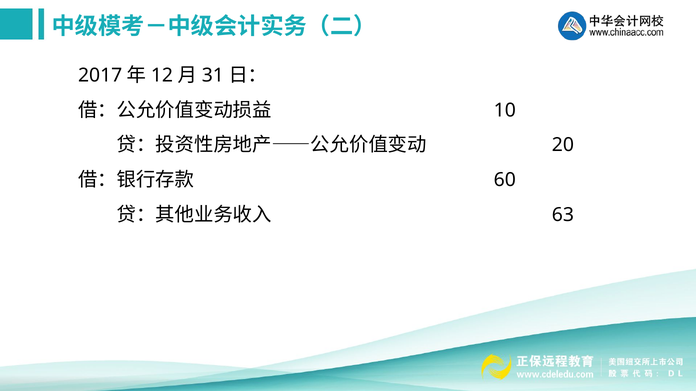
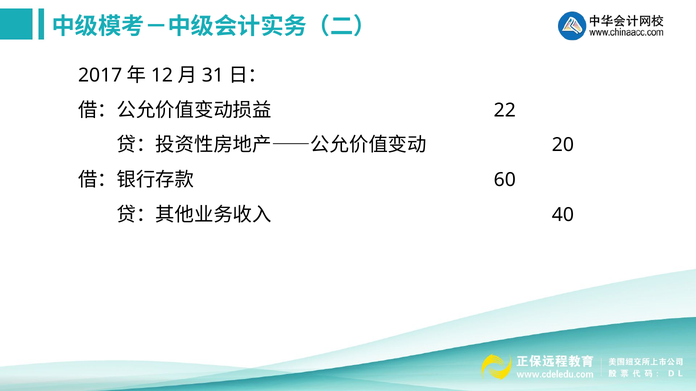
10: 10 -> 22
63: 63 -> 40
